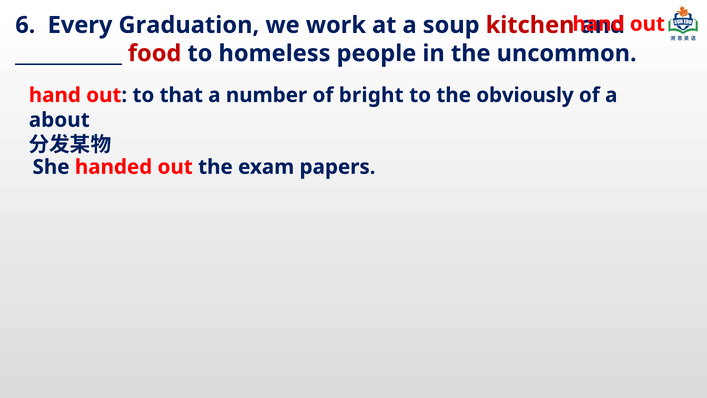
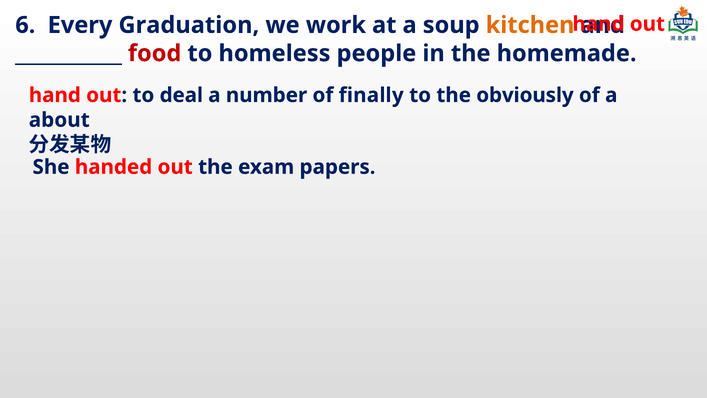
kitchen colour: red -> orange
uncommon: uncommon -> homemade
that: that -> deal
bright: bright -> finally
